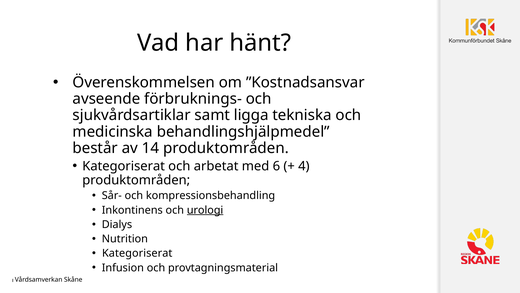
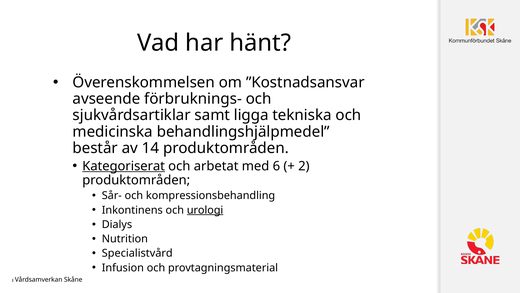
Kategoriserat at (124, 166) underline: none -> present
4: 4 -> 2
Kategoriserat at (137, 253): Kategoriserat -> Specialistvård
